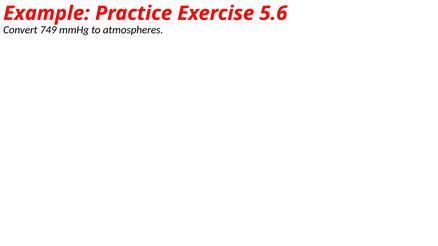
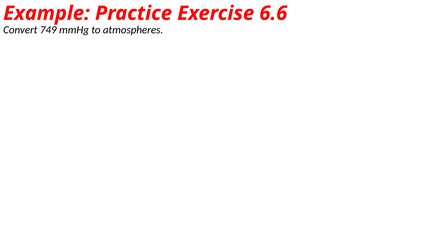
5.6: 5.6 -> 6.6
